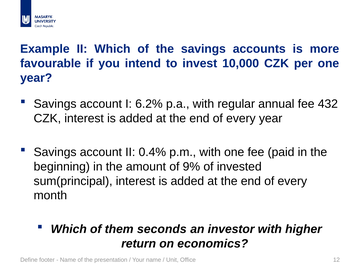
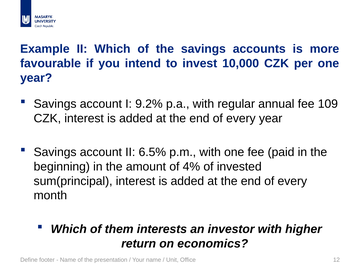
6.2%: 6.2% -> 9.2%
432: 432 -> 109
0.4%: 0.4% -> 6.5%
9%: 9% -> 4%
seconds: seconds -> interests
